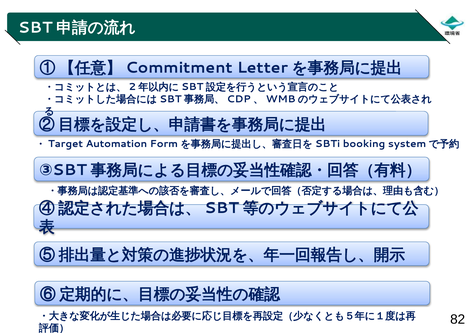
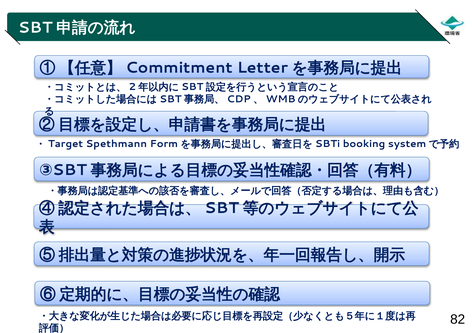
Automation: Automation -> Spethmann
